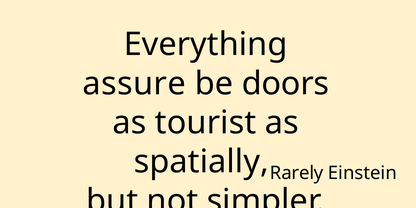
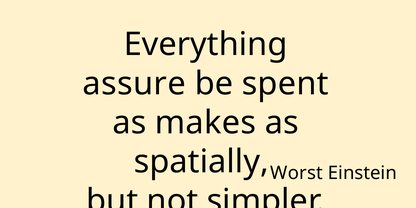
doors: doors -> spent
tourist: tourist -> makes
Rarely: Rarely -> Worst
